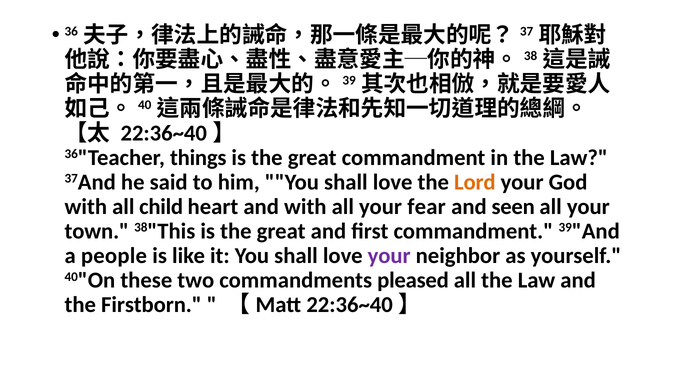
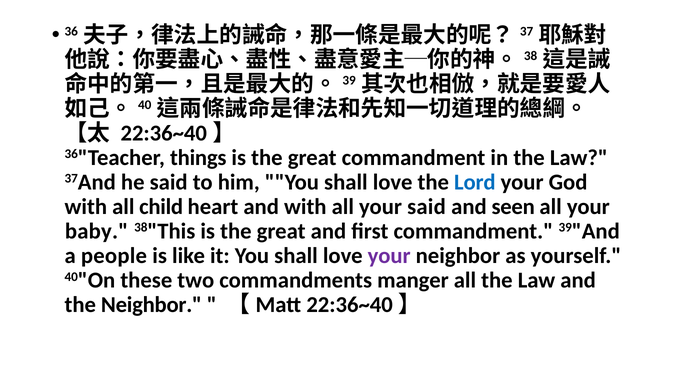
Lord colour: orange -> blue
your fear: fear -> said
town: town -> baby
pleased: pleased -> manger
the Firstborn: Firstborn -> Neighbor
